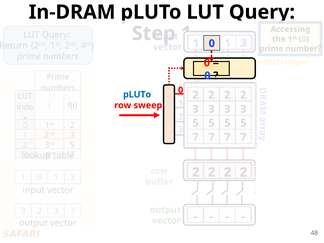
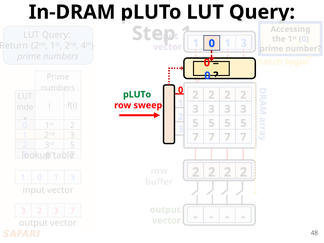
pLUTo at (137, 94) colour: blue -> green
